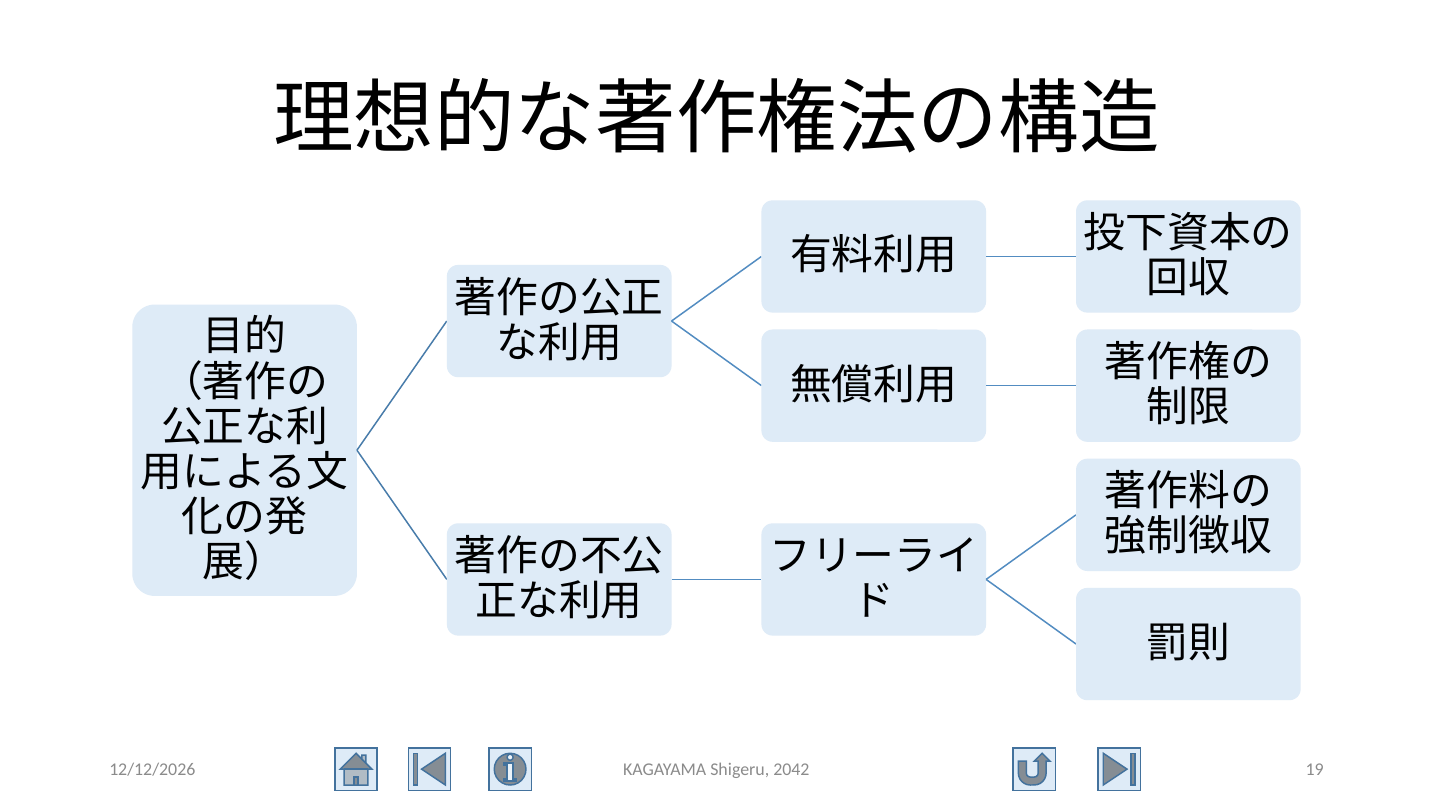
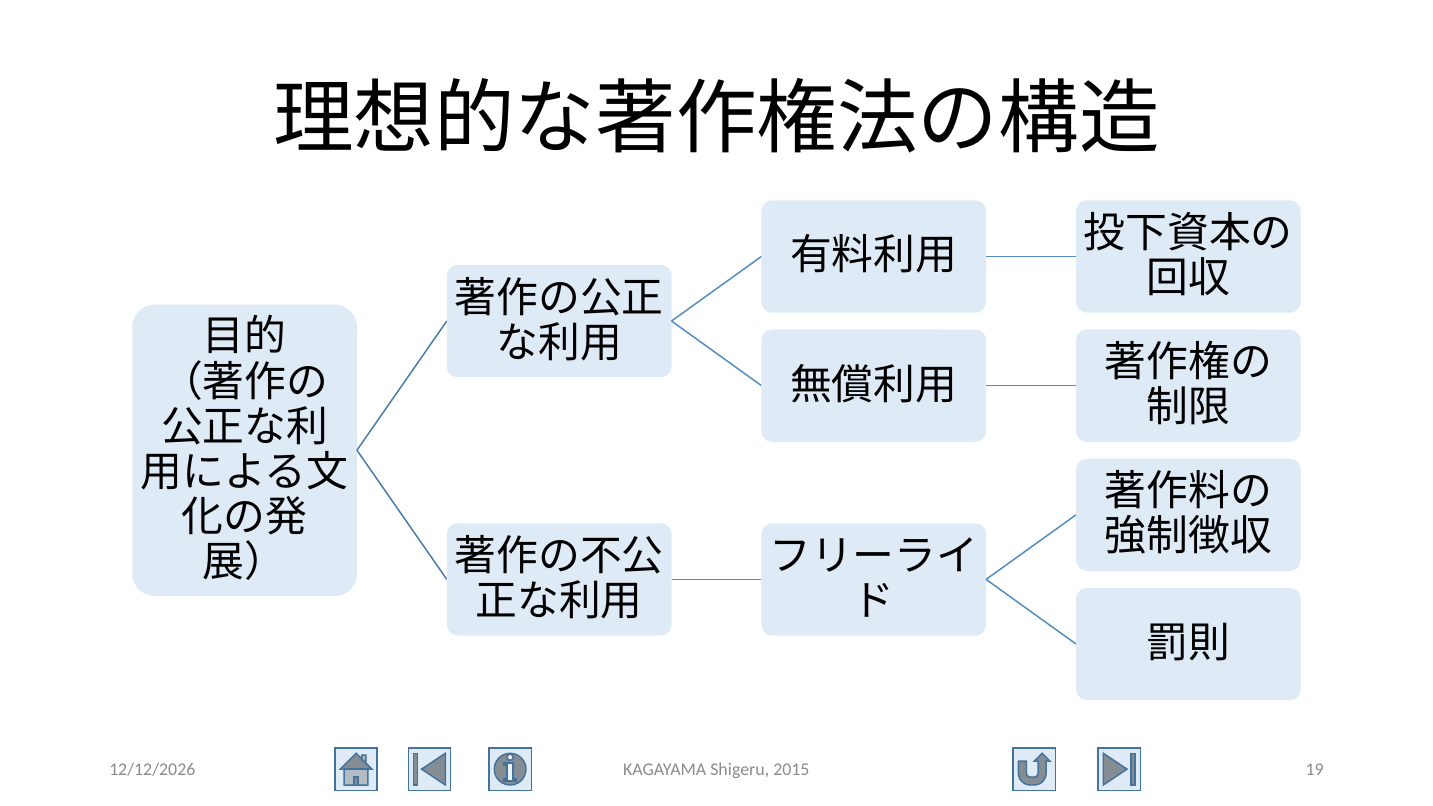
2042: 2042 -> 2015
